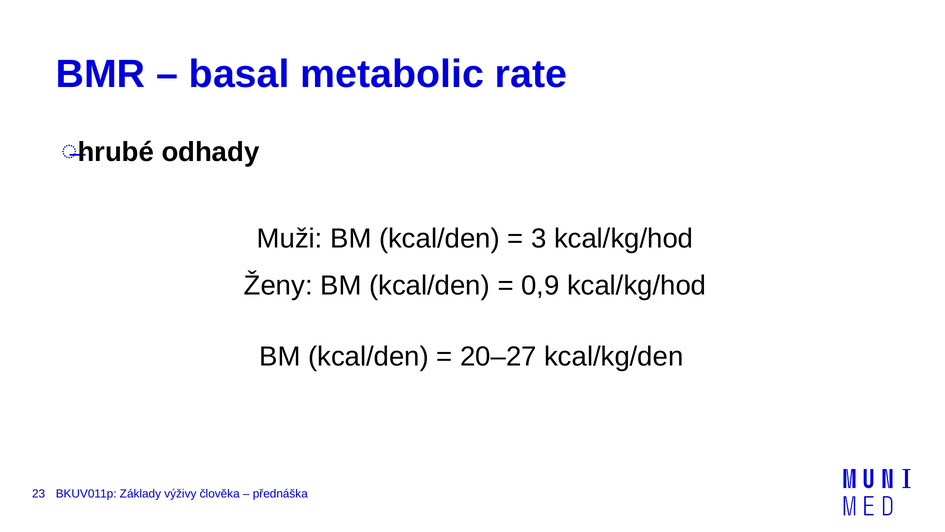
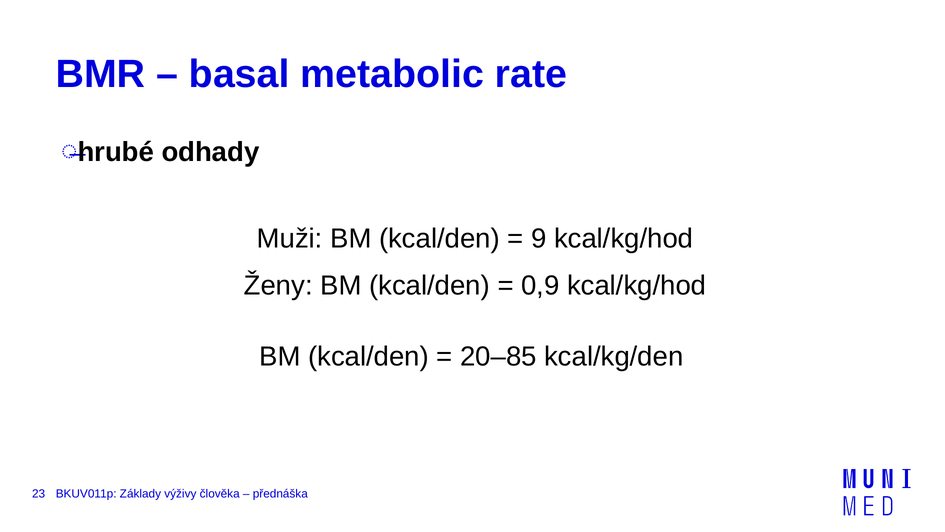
3: 3 -> 9
20–27: 20–27 -> 20–85
